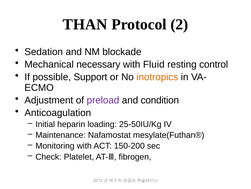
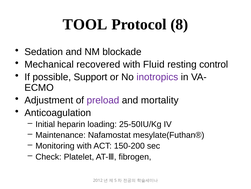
THAN: THAN -> TOOL
2: 2 -> 8
necessary: necessary -> recovered
inotropics colour: orange -> purple
condition: condition -> mortality
